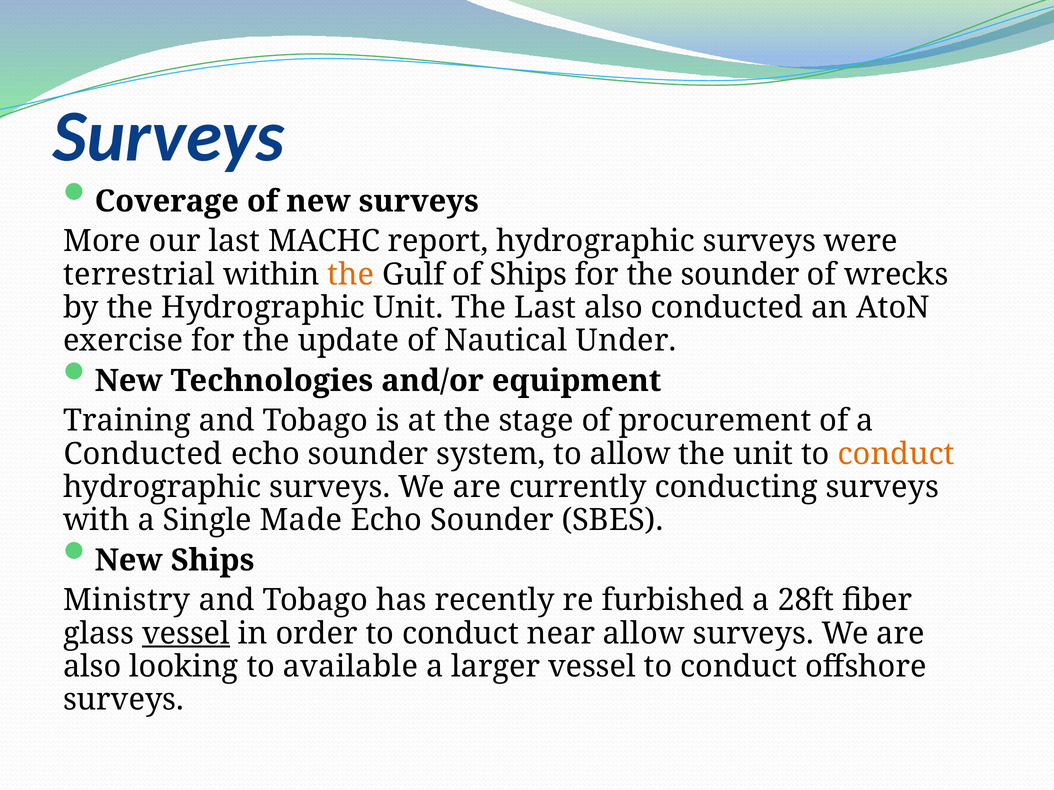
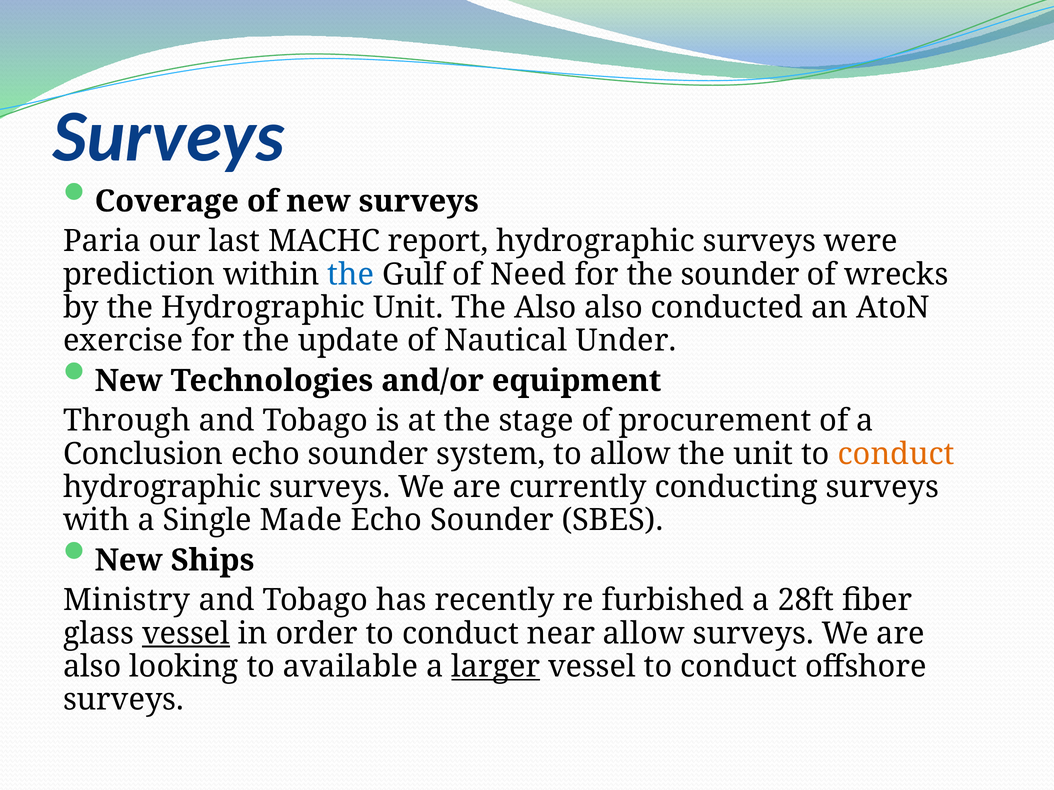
More: More -> Paria
terrestrial: terrestrial -> prediction
the at (351, 275) colour: orange -> blue
of Ships: Ships -> Need
The Last: Last -> Also
Training: Training -> Through
Conducted at (143, 454): Conducted -> Conclusion
larger underline: none -> present
